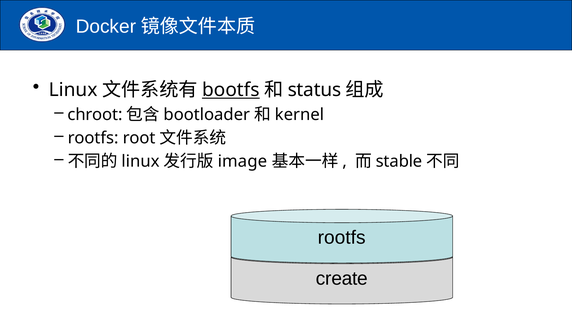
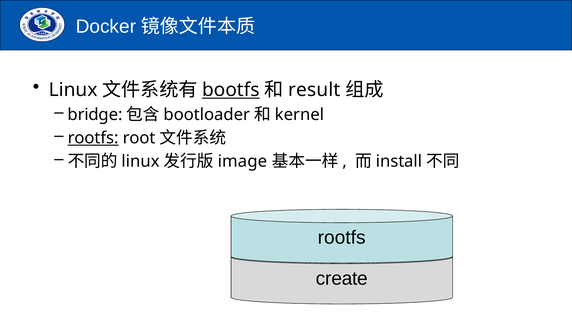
status: status -> result
chroot: chroot -> bridge
rootfs at (93, 138) underline: none -> present
stable: stable -> install
